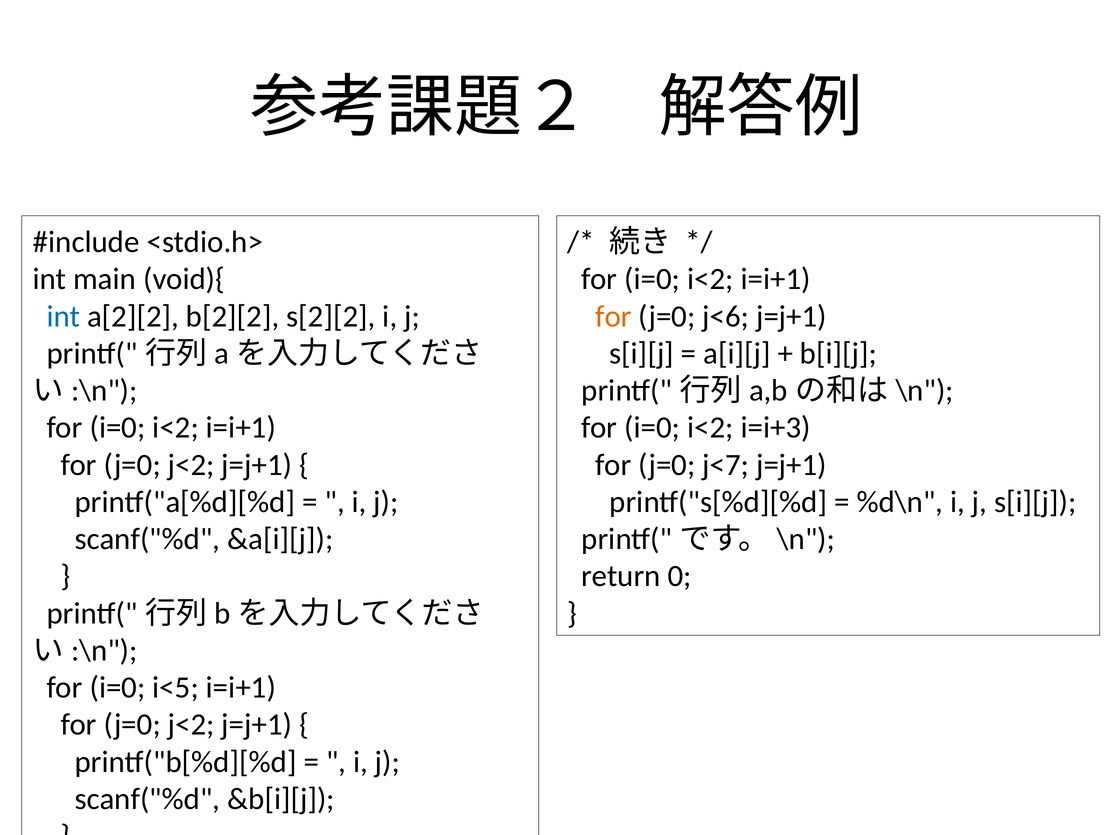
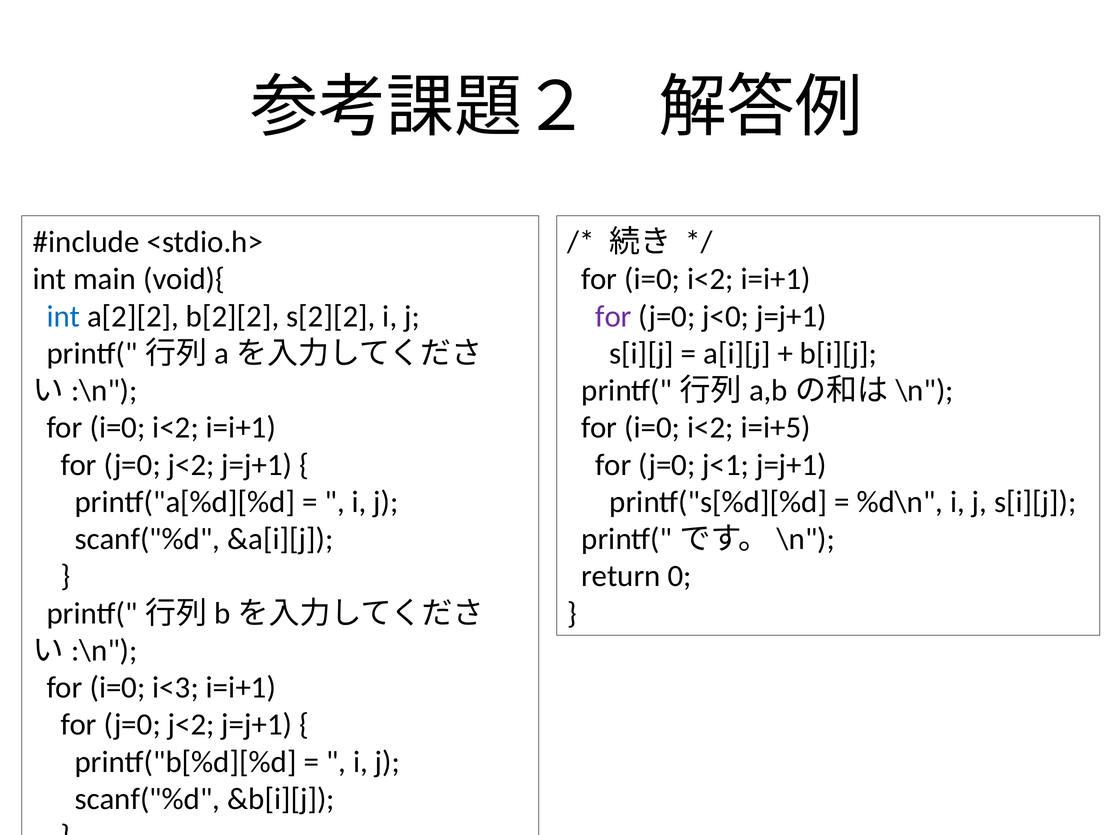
for at (613, 316) colour: orange -> purple
j<6: j<6 -> j<0
i=i+3: i=i+3 -> i=i+5
j<7: j<7 -> j<1
i<5: i<5 -> i<3
